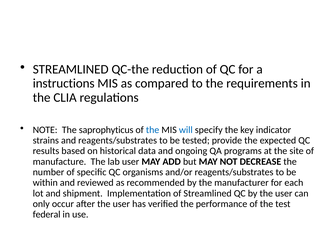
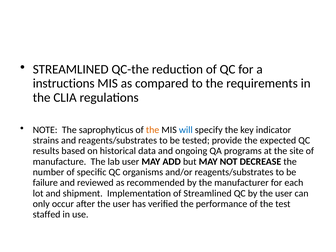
the at (153, 130) colour: blue -> orange
within: within -> failure
federal: federal -> staffed
